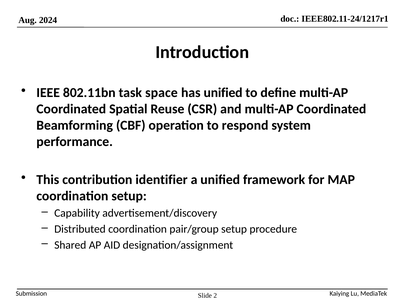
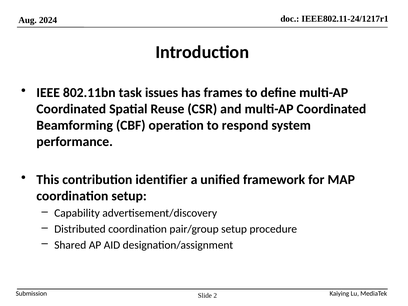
space: space -> issues
has unified: unified -> frames
